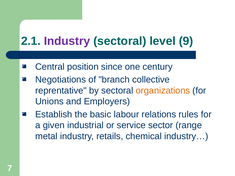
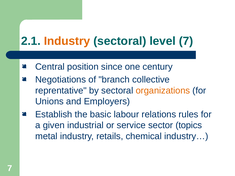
Industry at (67, 41) colour: purple -> orange
level 9: 9 -> 7
range: range -> topics
